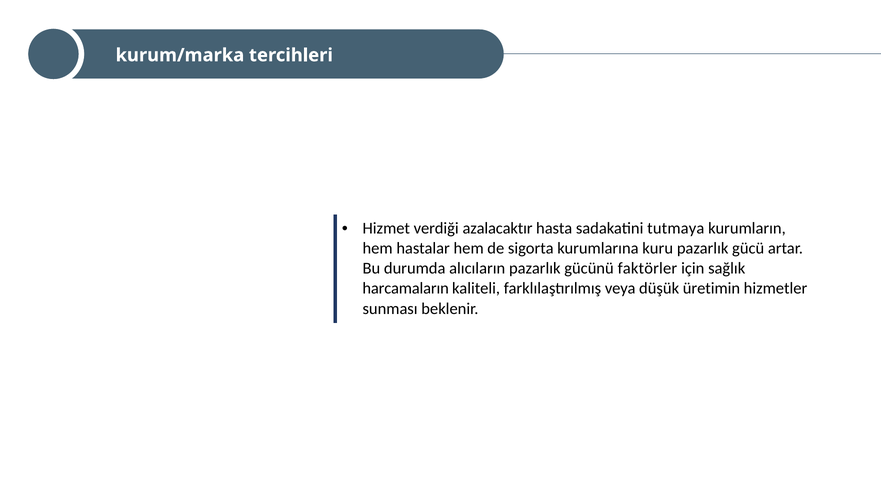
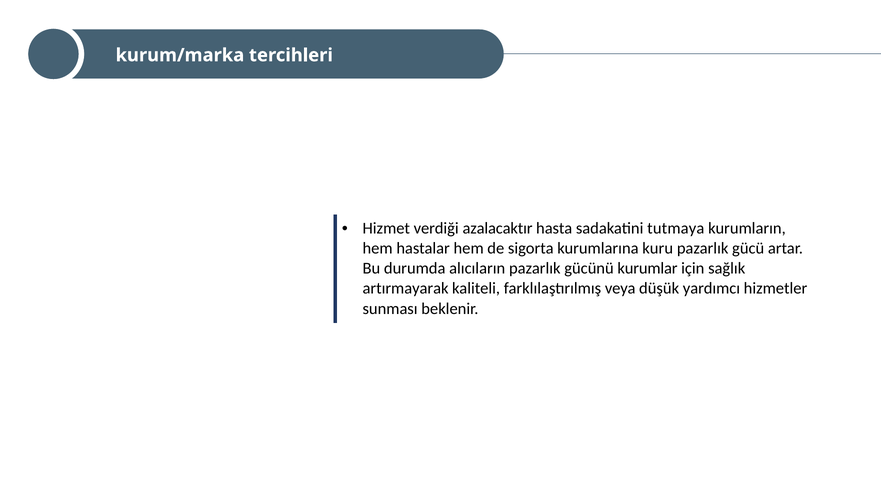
faktörler: faktörler -> kurumlar
harcamaların: harcamaların -> artırmayarak
üretimin: üretimin -> yardımcı
